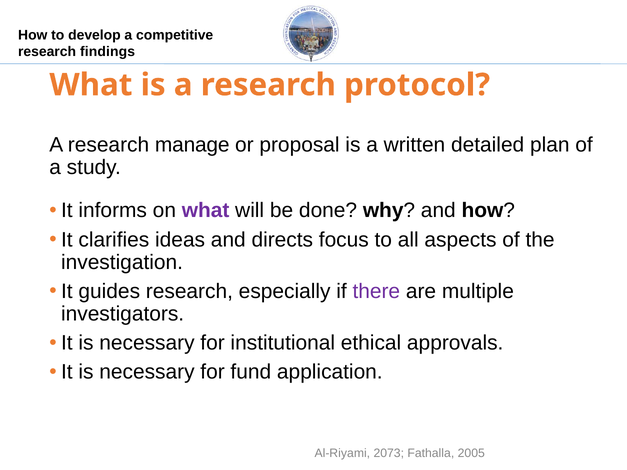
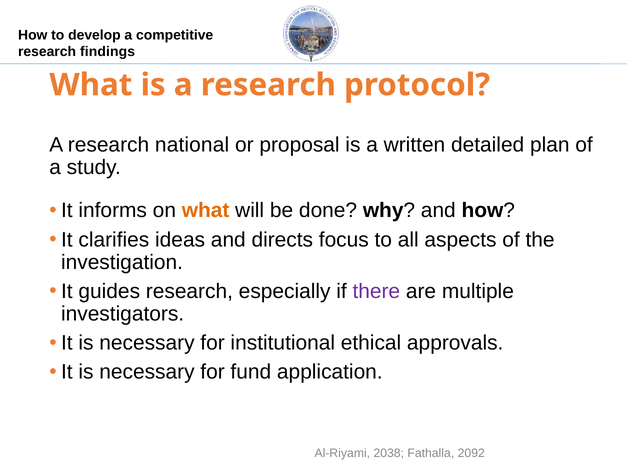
manage: manage -> national
what at (206, 211) colour: purple -> orange
2073: 2073 -> 2038
2005: 2005 -> 2092
